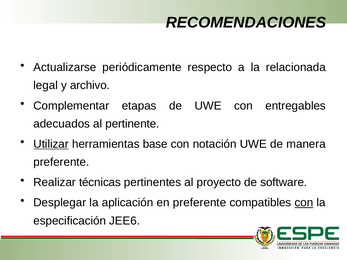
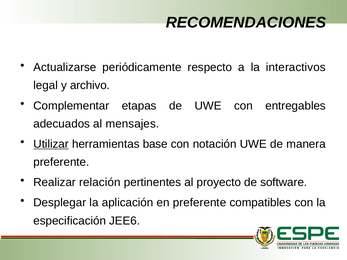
relacionada: relacionada -> interactivos
pertinente: pertinente -> mensajes
técnicas: técnicas -> relación
con at (304, 203) underline: present -> none
